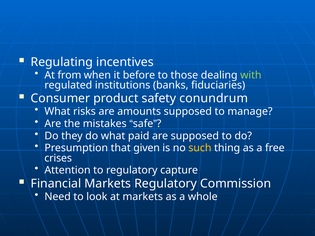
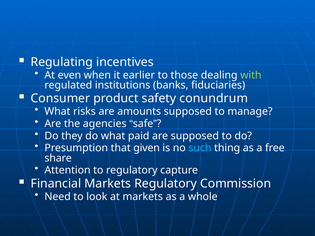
from: from -> even
before: before -> earlier
mistakes: mistakes -> agencies
such colour: yellow -> light blue
crises: crises -> share
